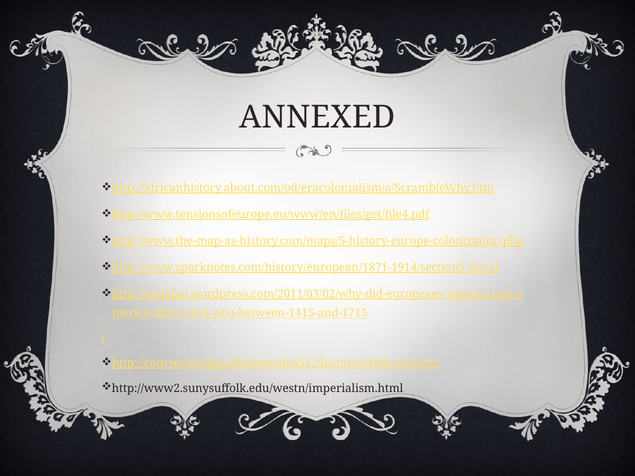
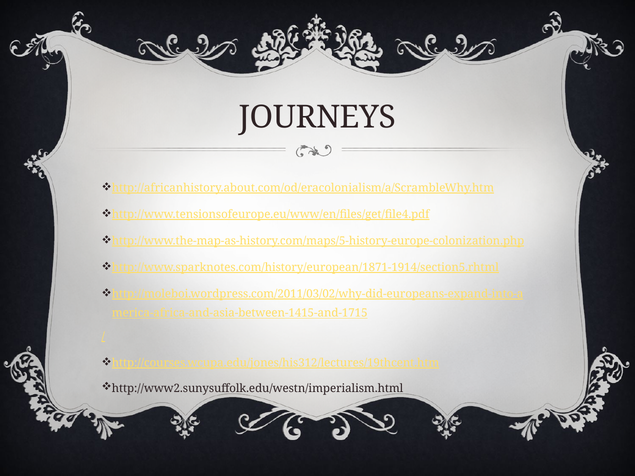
ANNEXED: ANNEXED -> JOURNEYS
